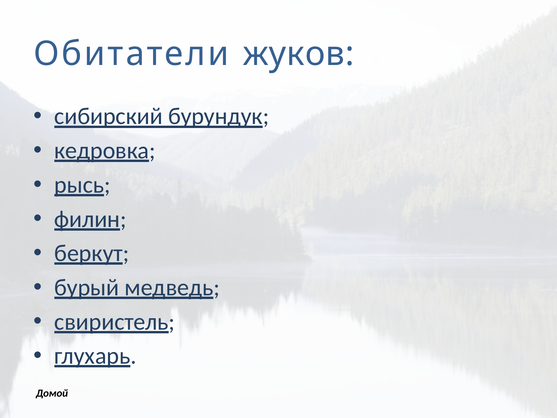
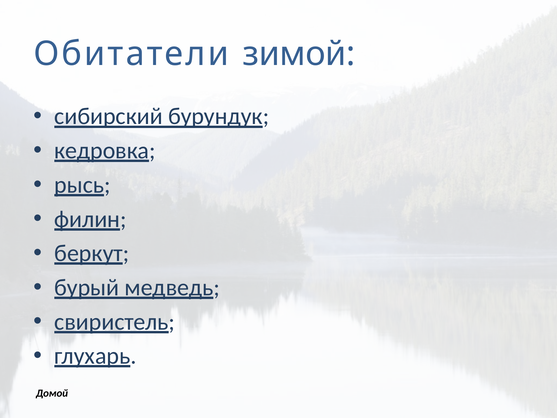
жуков: жуков -> зимой
